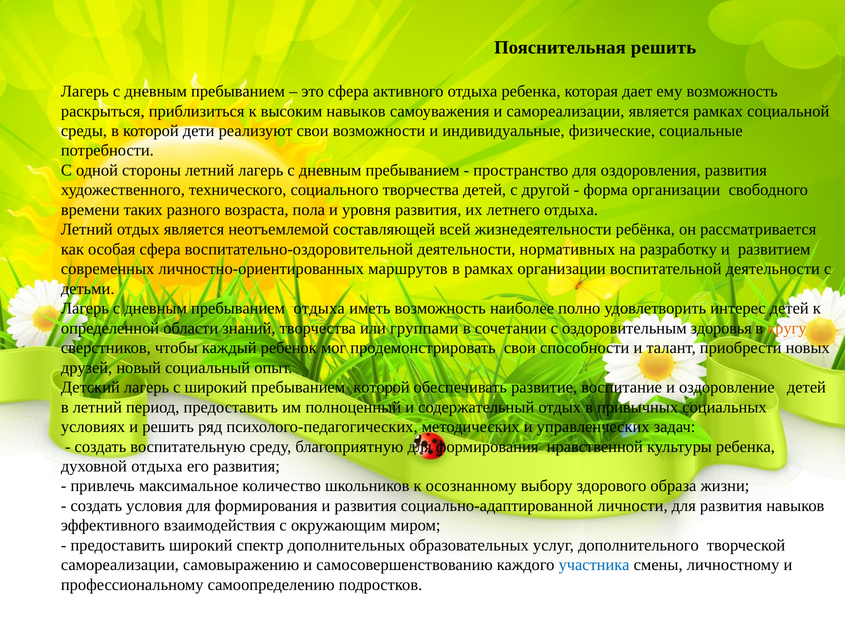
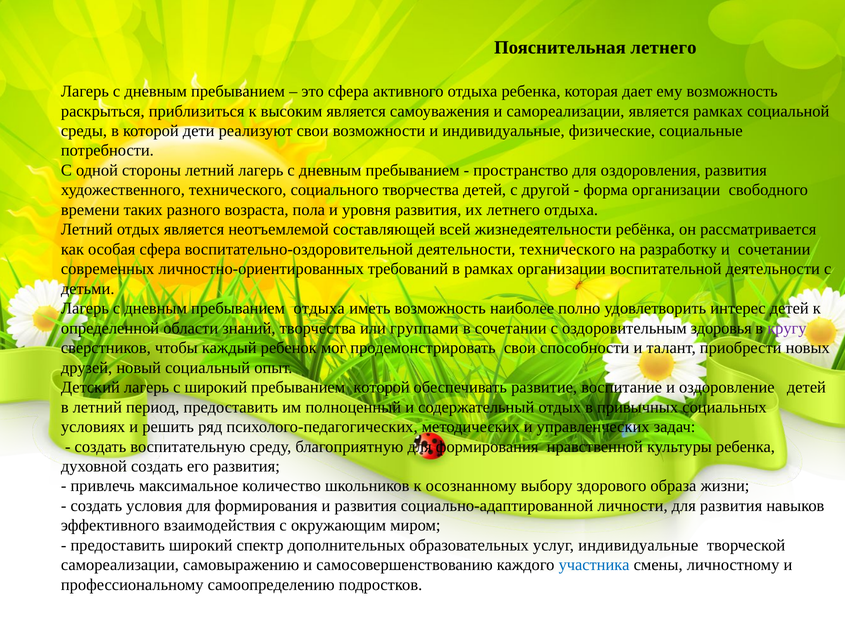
Пояснительная решить: решить -> летнего
высоким навыков: навыков -> является
деятельности нормативных: нормативных -> технического
и развитием: развитием -> сочетании
маршрутов: маршрутов -> требований
кругу colour: orange -> purple
духовной отдыха: отдыха -> создать
услуг дополнительного: дополнительного -> индивидуальные
